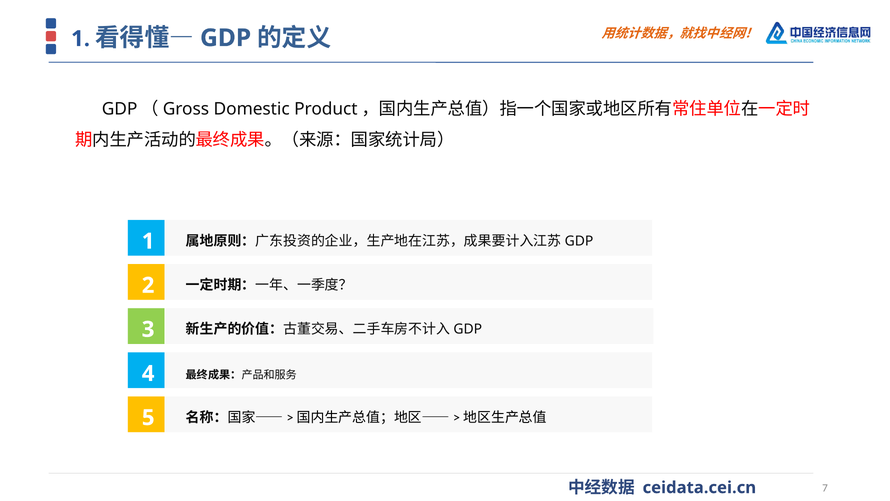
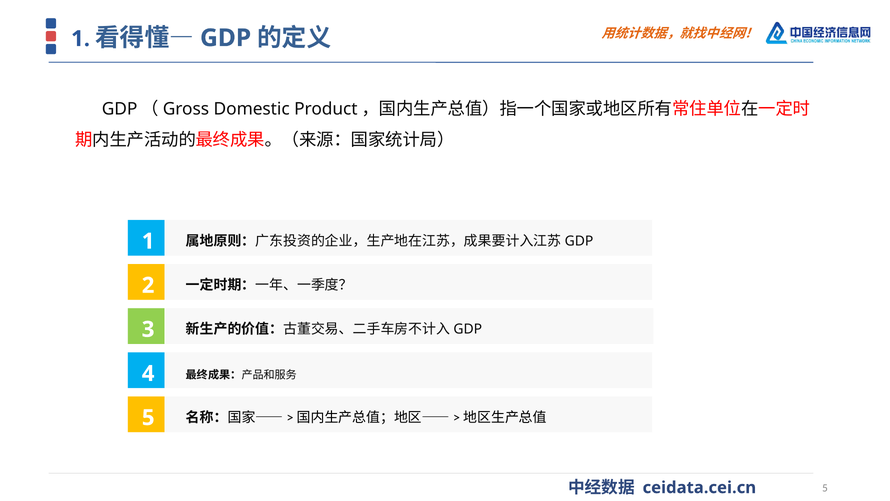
7 at (825, 488): 7 -> 5
